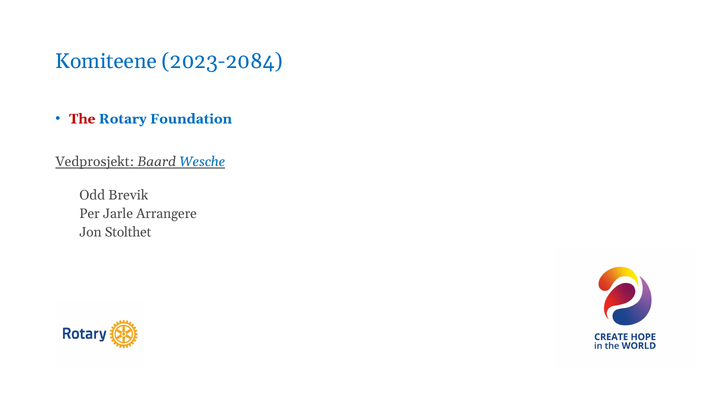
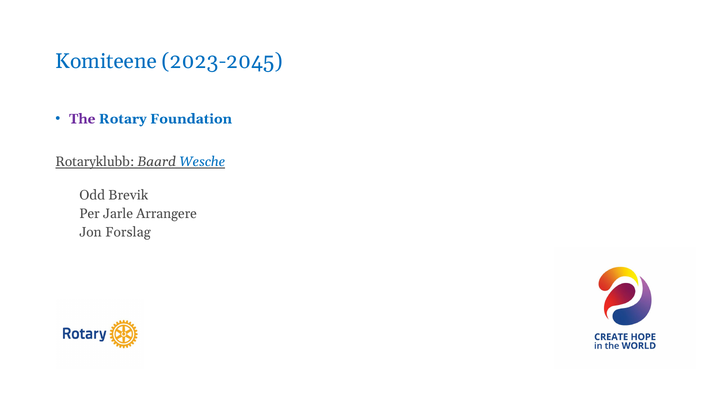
2023-2084: 2023-2084 -> 2023-2045
The colour: red -> purple
Vedprosjekt: Vedprosjekt -> Rotaryklubb
Stolthet: Stolthet -> Forslag
